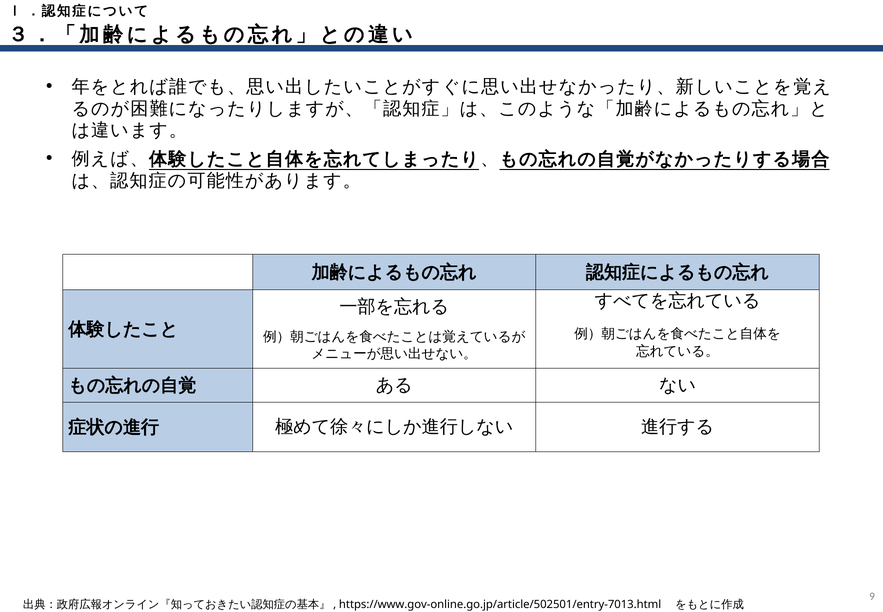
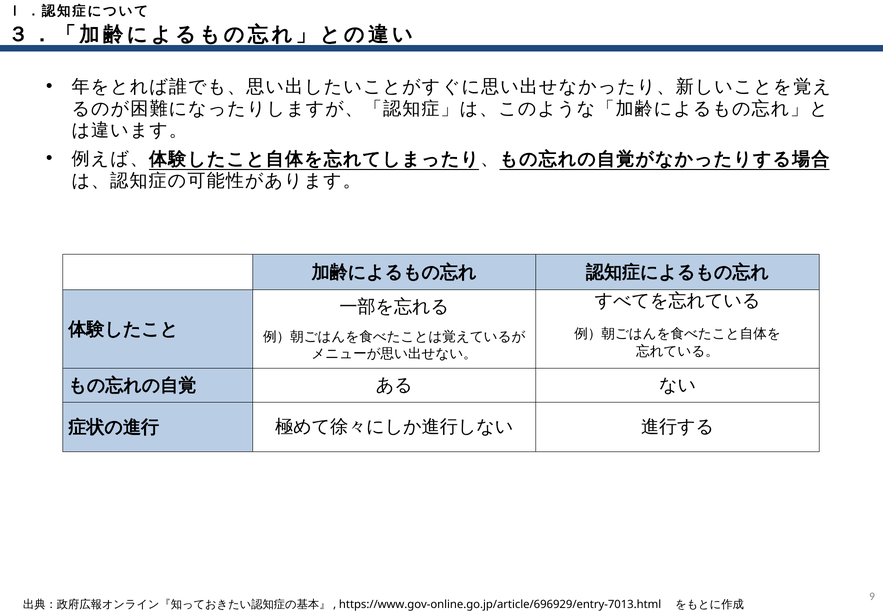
https://www.gov-online.go.jp/article/502501/entry-7013.html: https://www.gov-online.go.jp/article/502501/entry-7013.html -> https://www.gov-online.go.jp/article/696929/entry-7013.html
